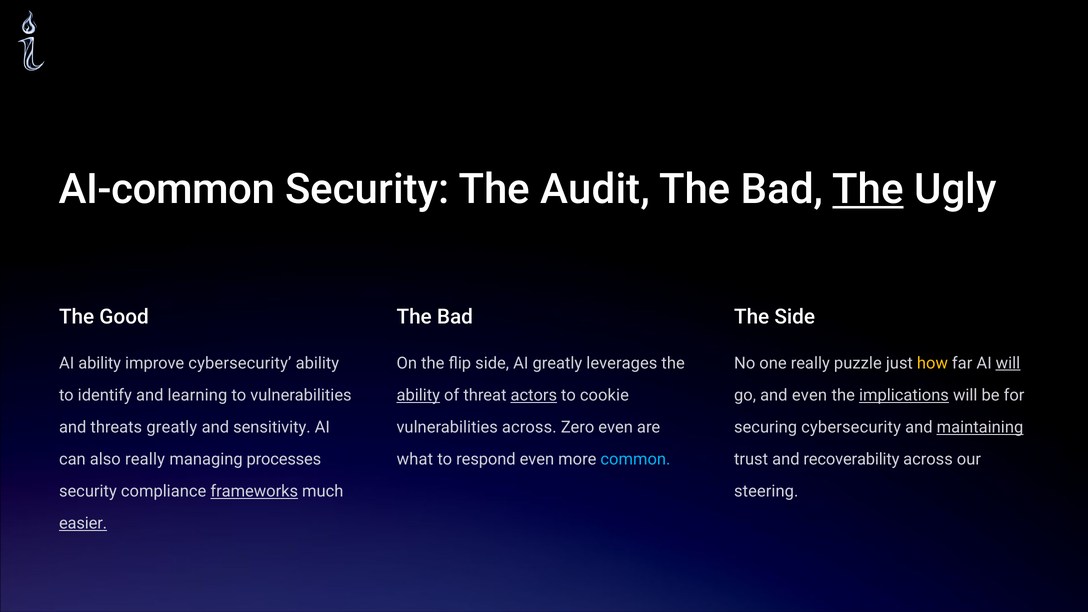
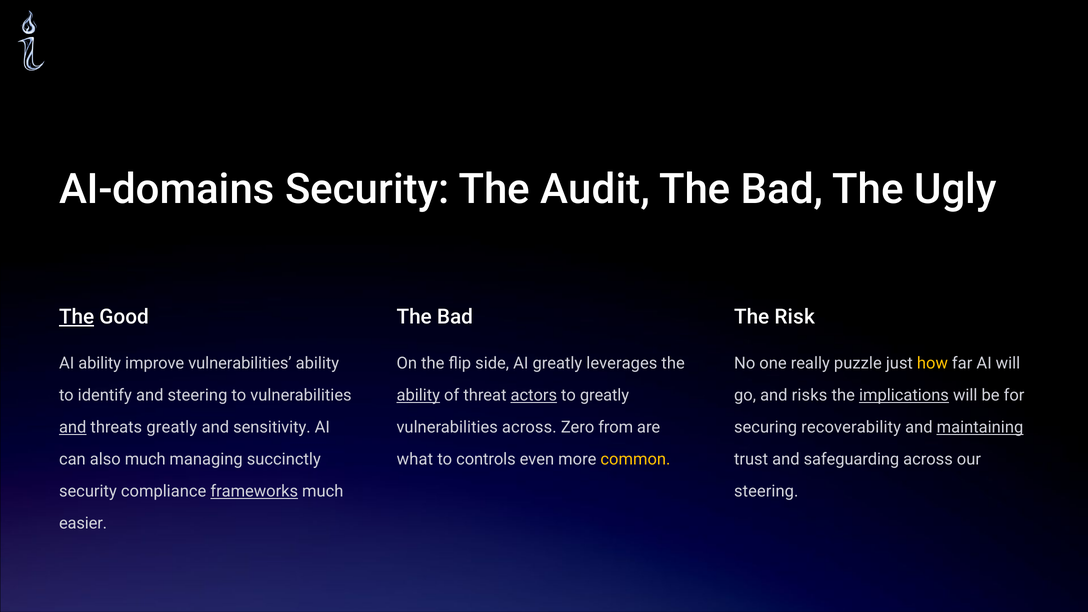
AI-common: AI-common -> AI-domains
The at (868, 189) underline: present -> none
The at (77, 317) underline: none -> present
The Side: Side -> Risk
improve cybersecurity: cybersecurity -> vulnerabilities
will at (1008, 363) underline: present -> none
and learning: learning -> steering
to cookie: cookie -> greatly
and even: even -> risks
and at (73, 427) underline: none -> present
Zero even: even -> from
securing cybersecurity: cybersecurity -> recoverability
also really: really -> much
processes: processes -> succinctly
respond: respond -> controls
common colour: light blue -> yellow
recoverability: recoverability -> safeguarding
easier underline: present -> none
